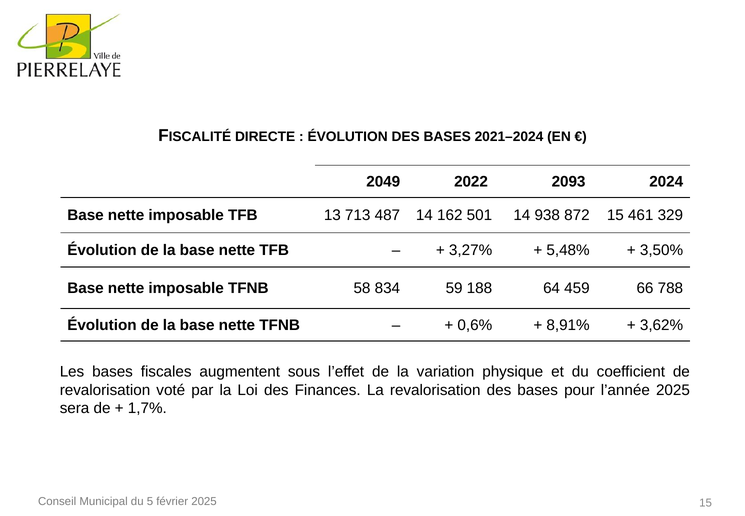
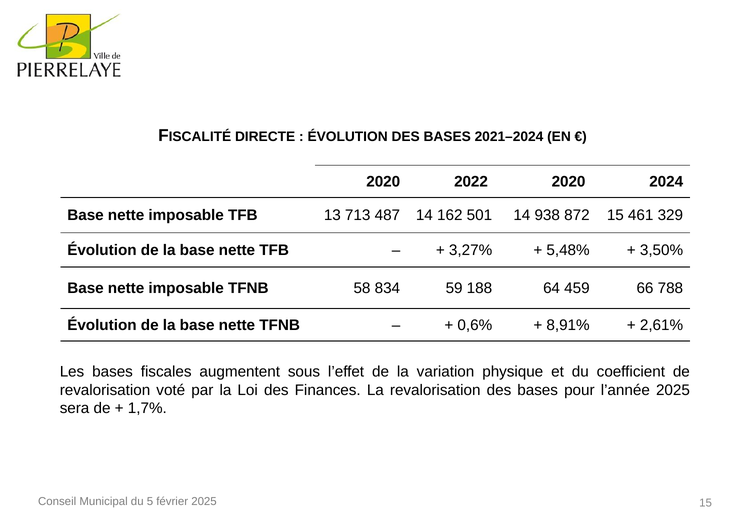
2049 at (383, 181): 2049 -> 2020
2022 2093: 2093 -> 2020
3,62%: 3,62% -> 2,61%
